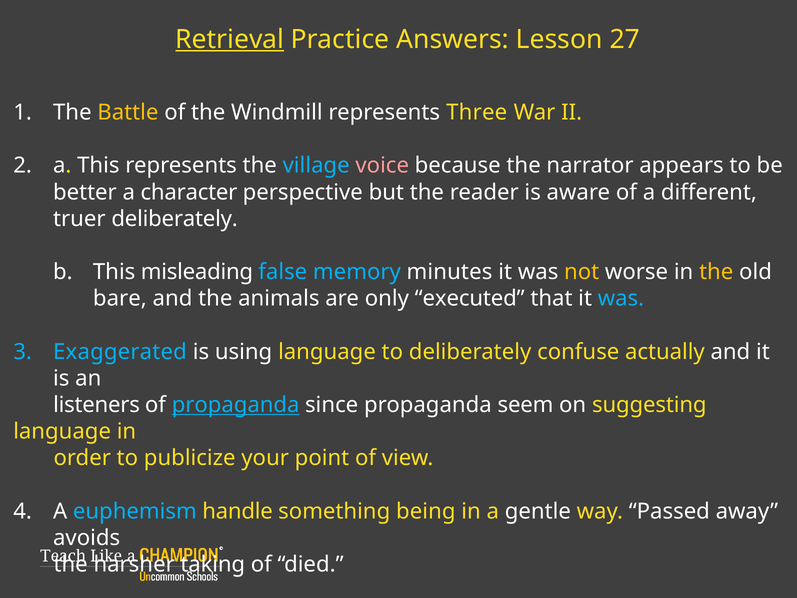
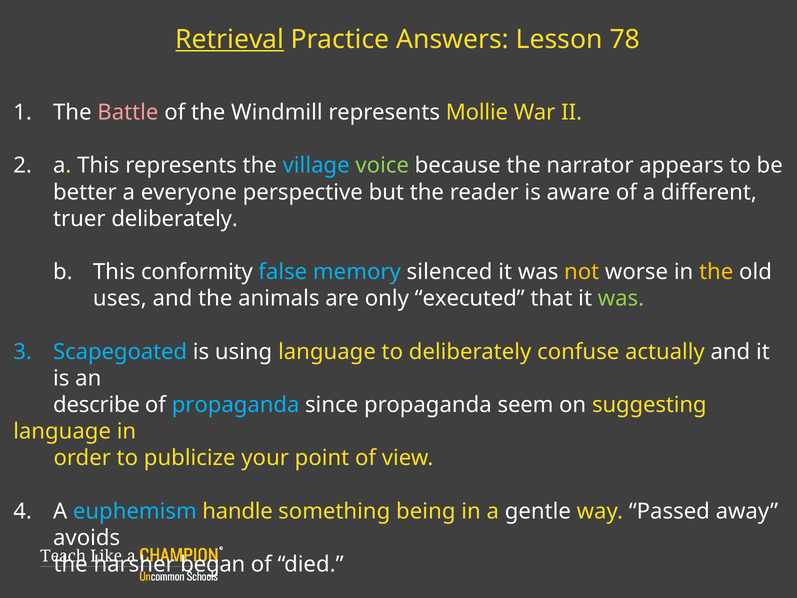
27: 27 -> 78
Battle colour: yellow -> pink
Three: Three -> Mollie
voice colour: pink -> light green
character: character -> everyone
misleading: misleading -> conformity
minutes: minutes -> silenced
bare: bare -> uses
was at (621, 298) colour: light blue -> light green
Exaggerated: Exaggerated -> Scapegoated
listeners: listeners -> describe
propaganda at (236, 405) underline: present -> none
taking: taking -> began
